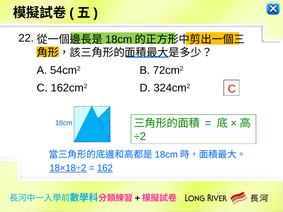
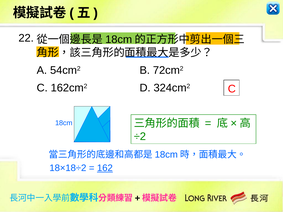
18×18÷2 underline: present -> none
